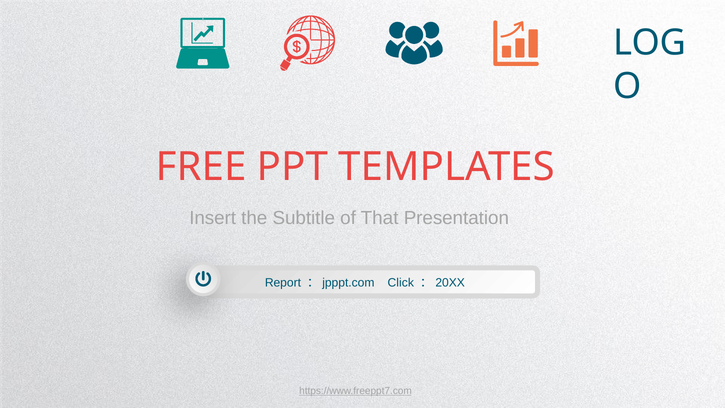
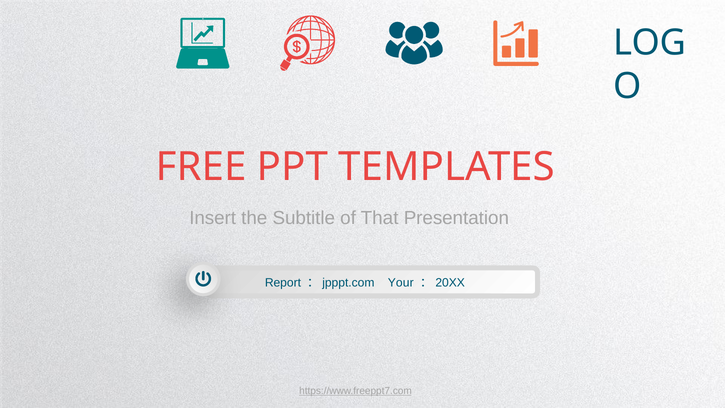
Click: Click -> Your
